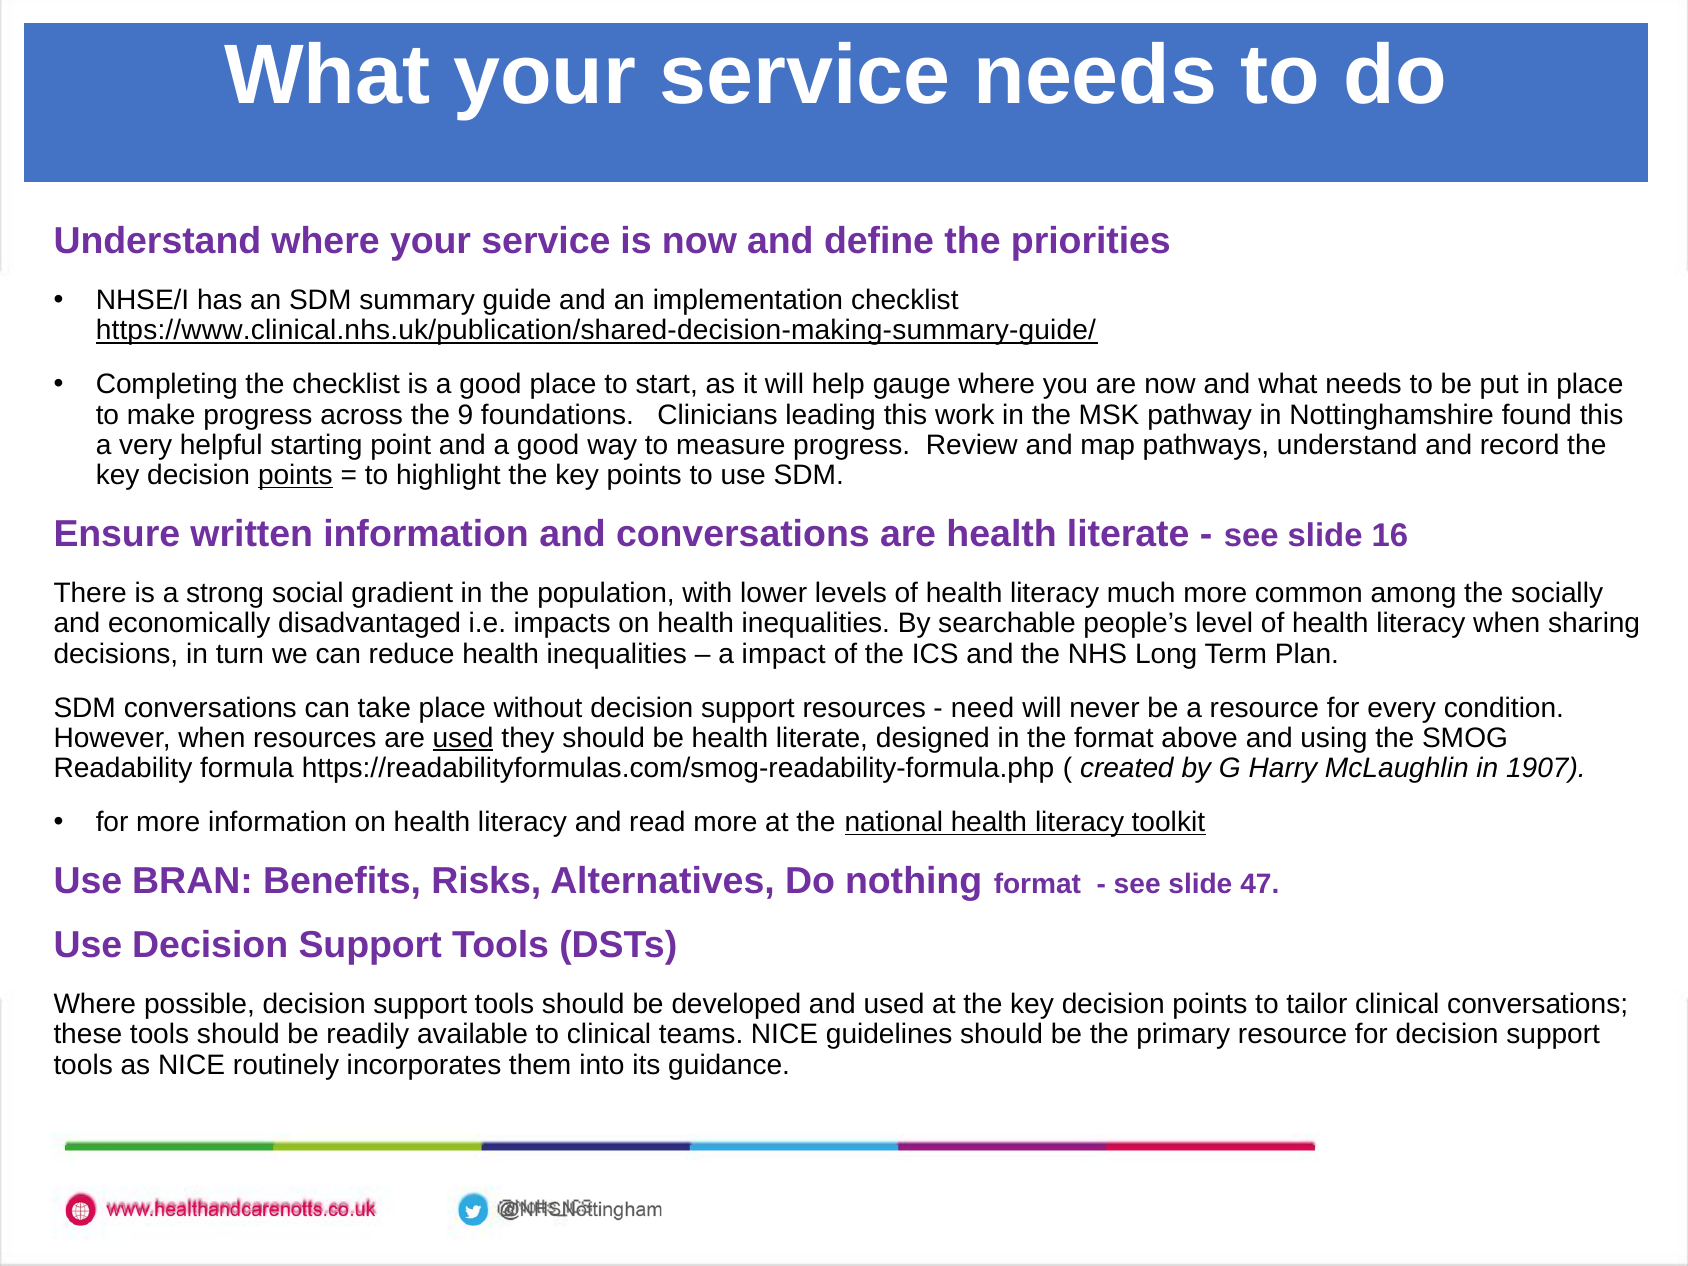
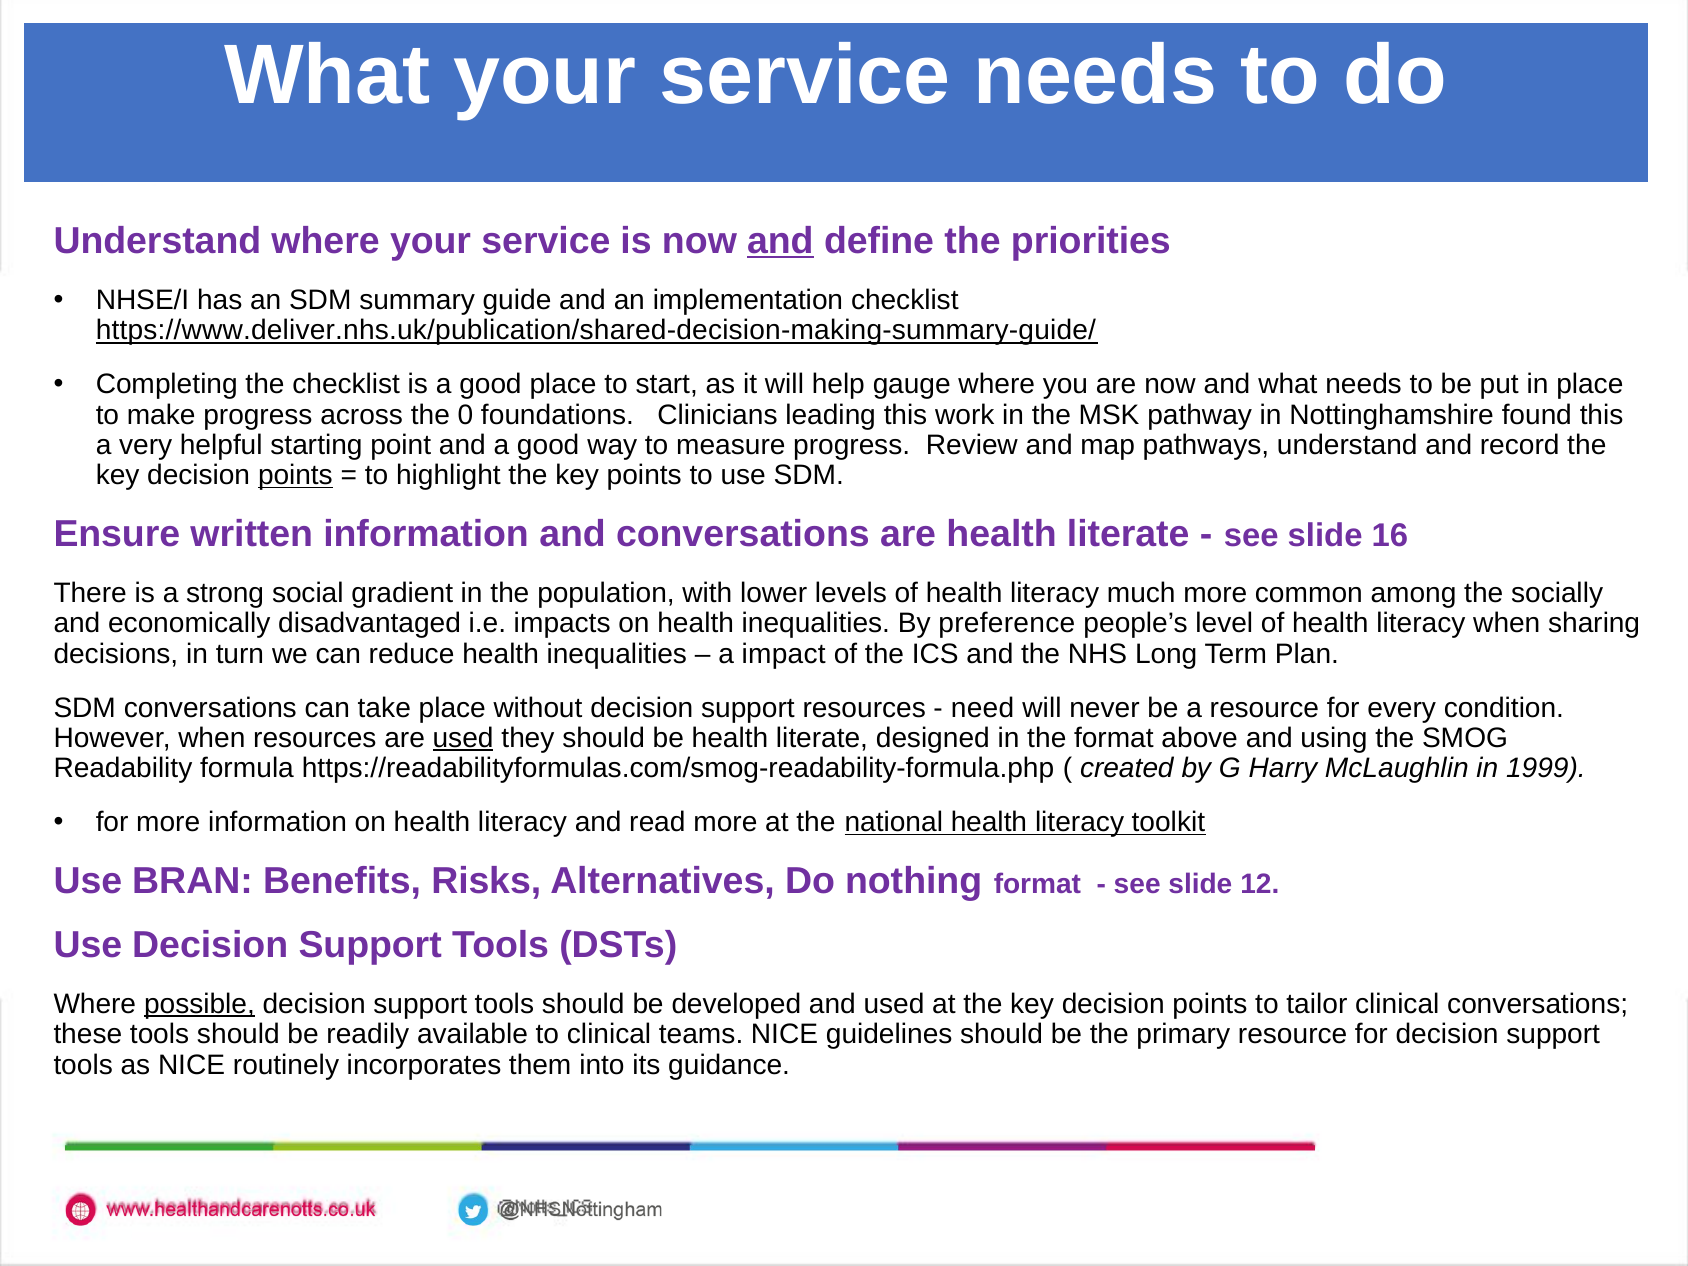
and at (780, 241) underline: none -> present
https://www.clinical.nhs.uk/publication/shared-decision-making-summary-guide/: https://www.clinical.nhs.uk/publication/shared-decision-making-summary-guide/ -> https://www.deliver.nhs.uk/publication/shared-decision-making-summary-guide/
9: 9 -> 0
searchable: searchable -> preference
1907: 1907 -> 1999
47: 47 -> 12
possible underline: none -> present
